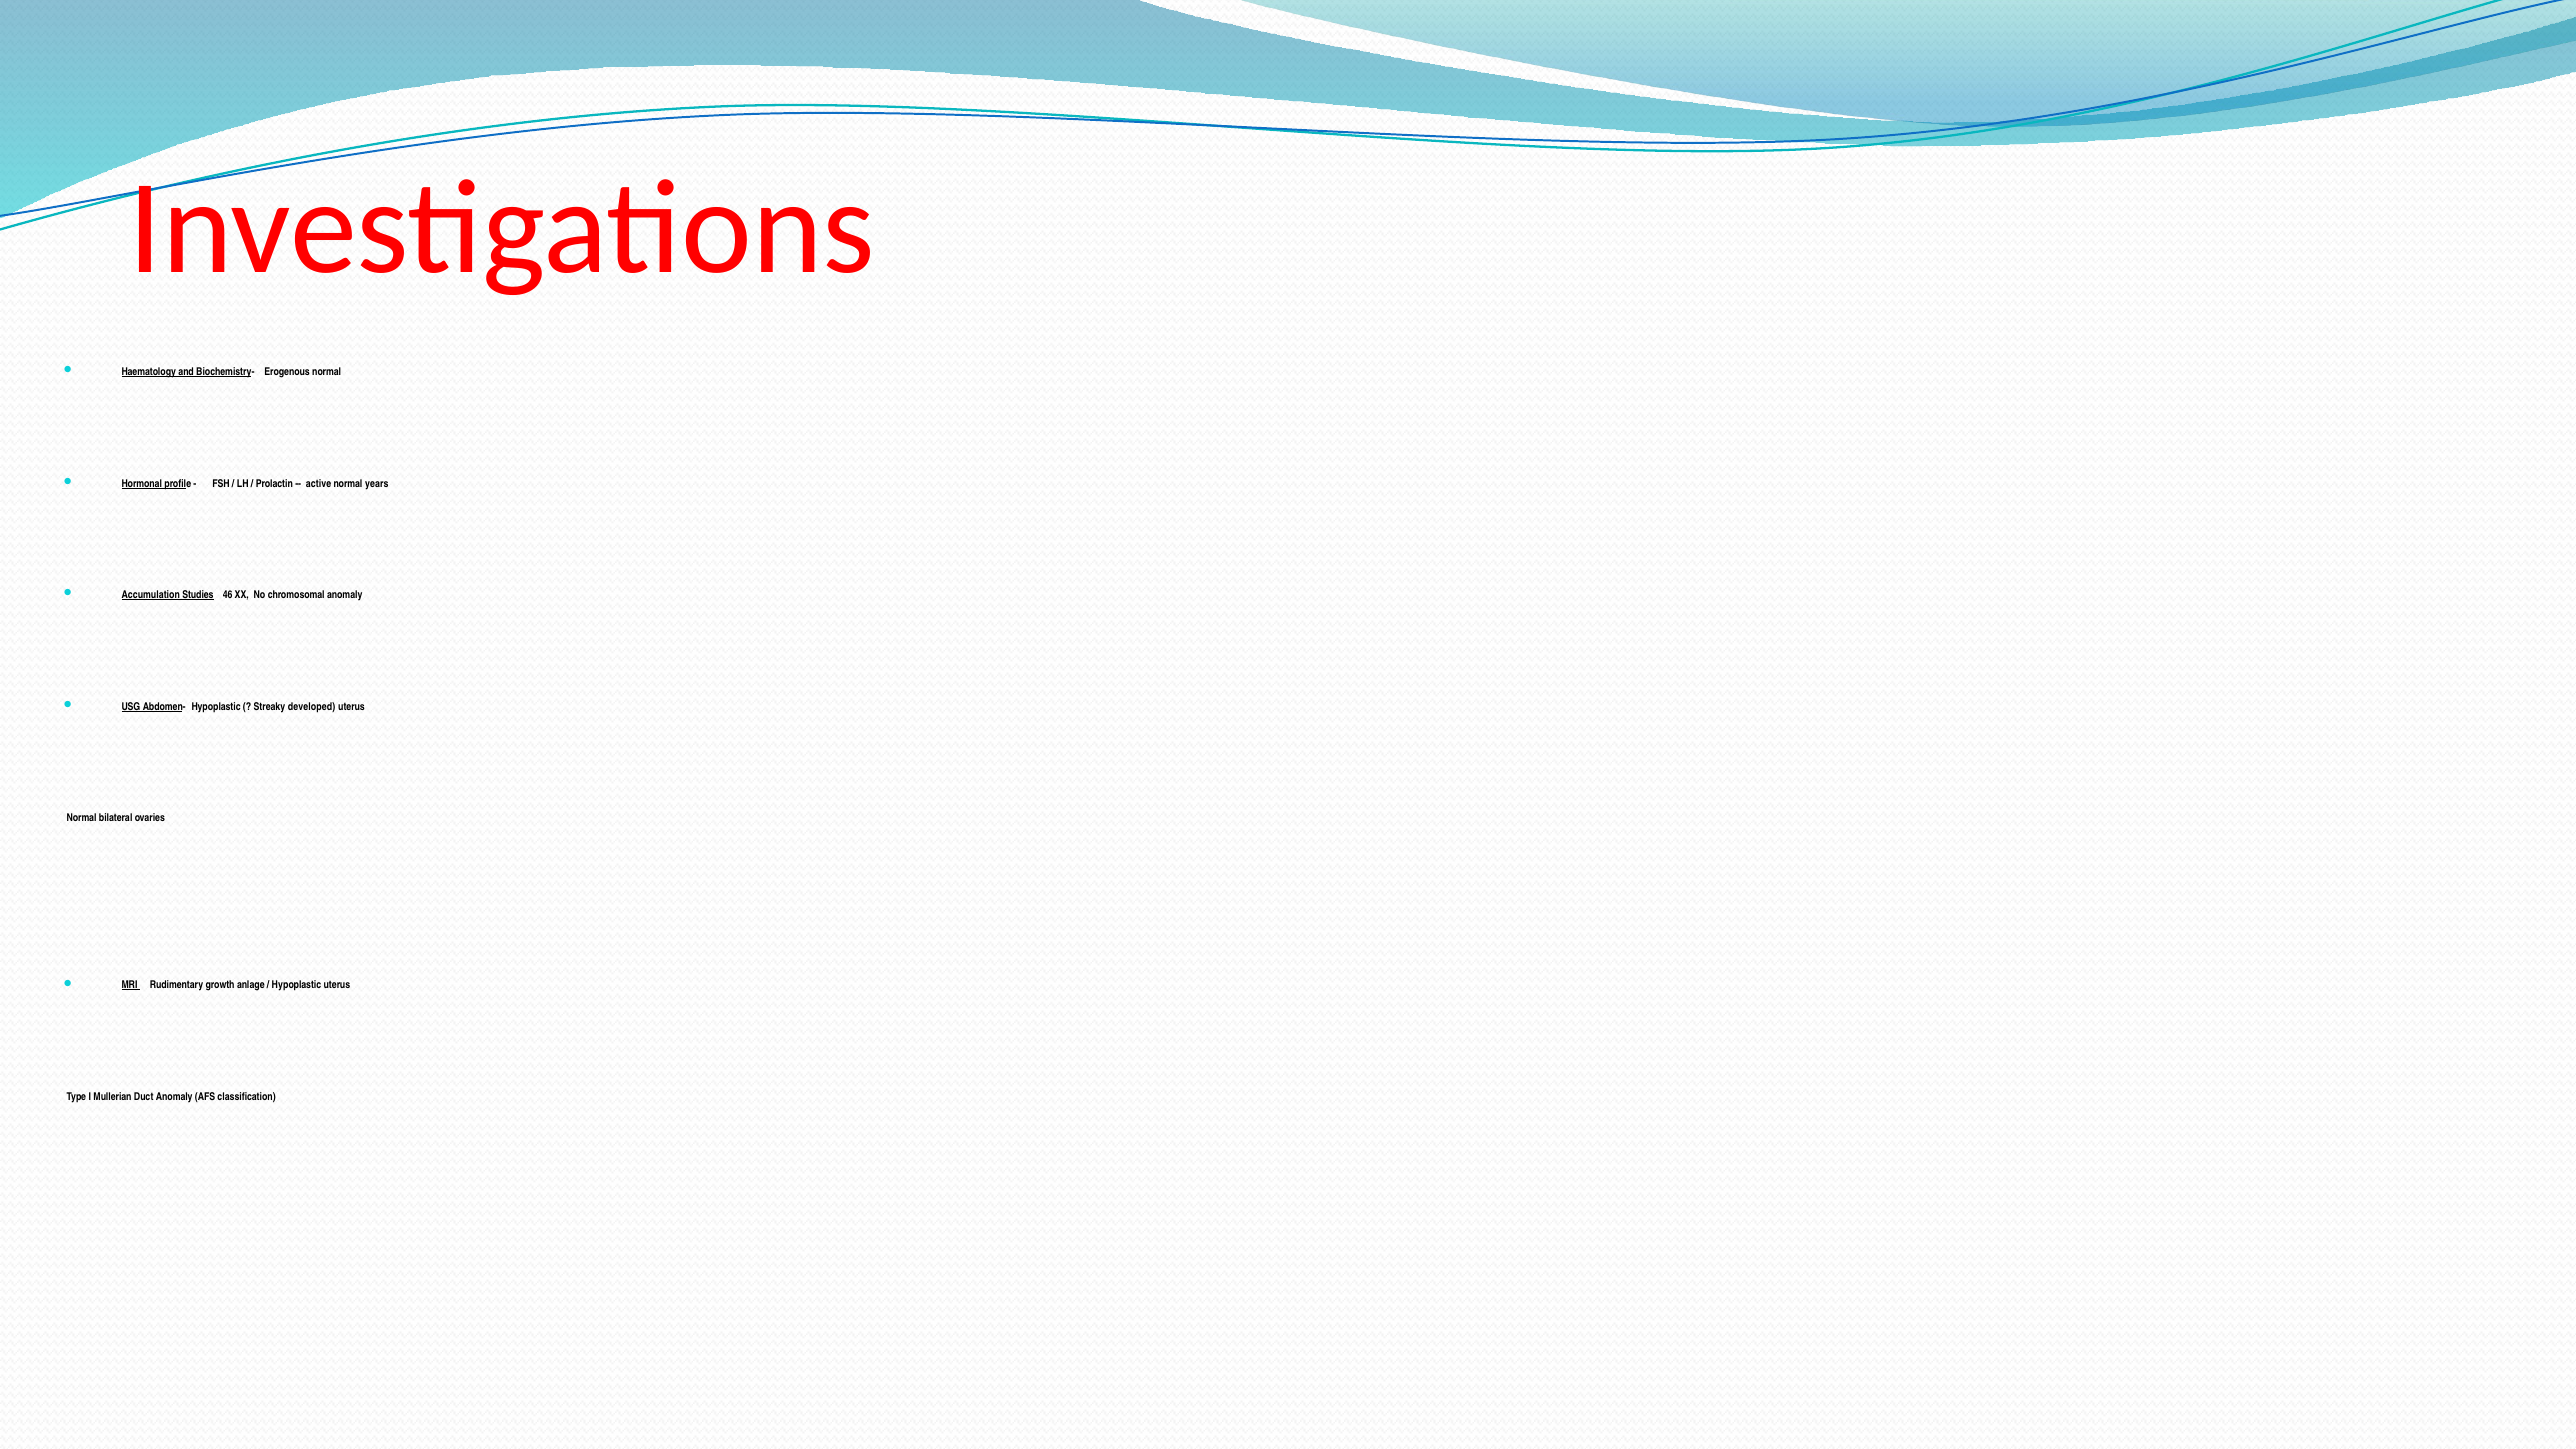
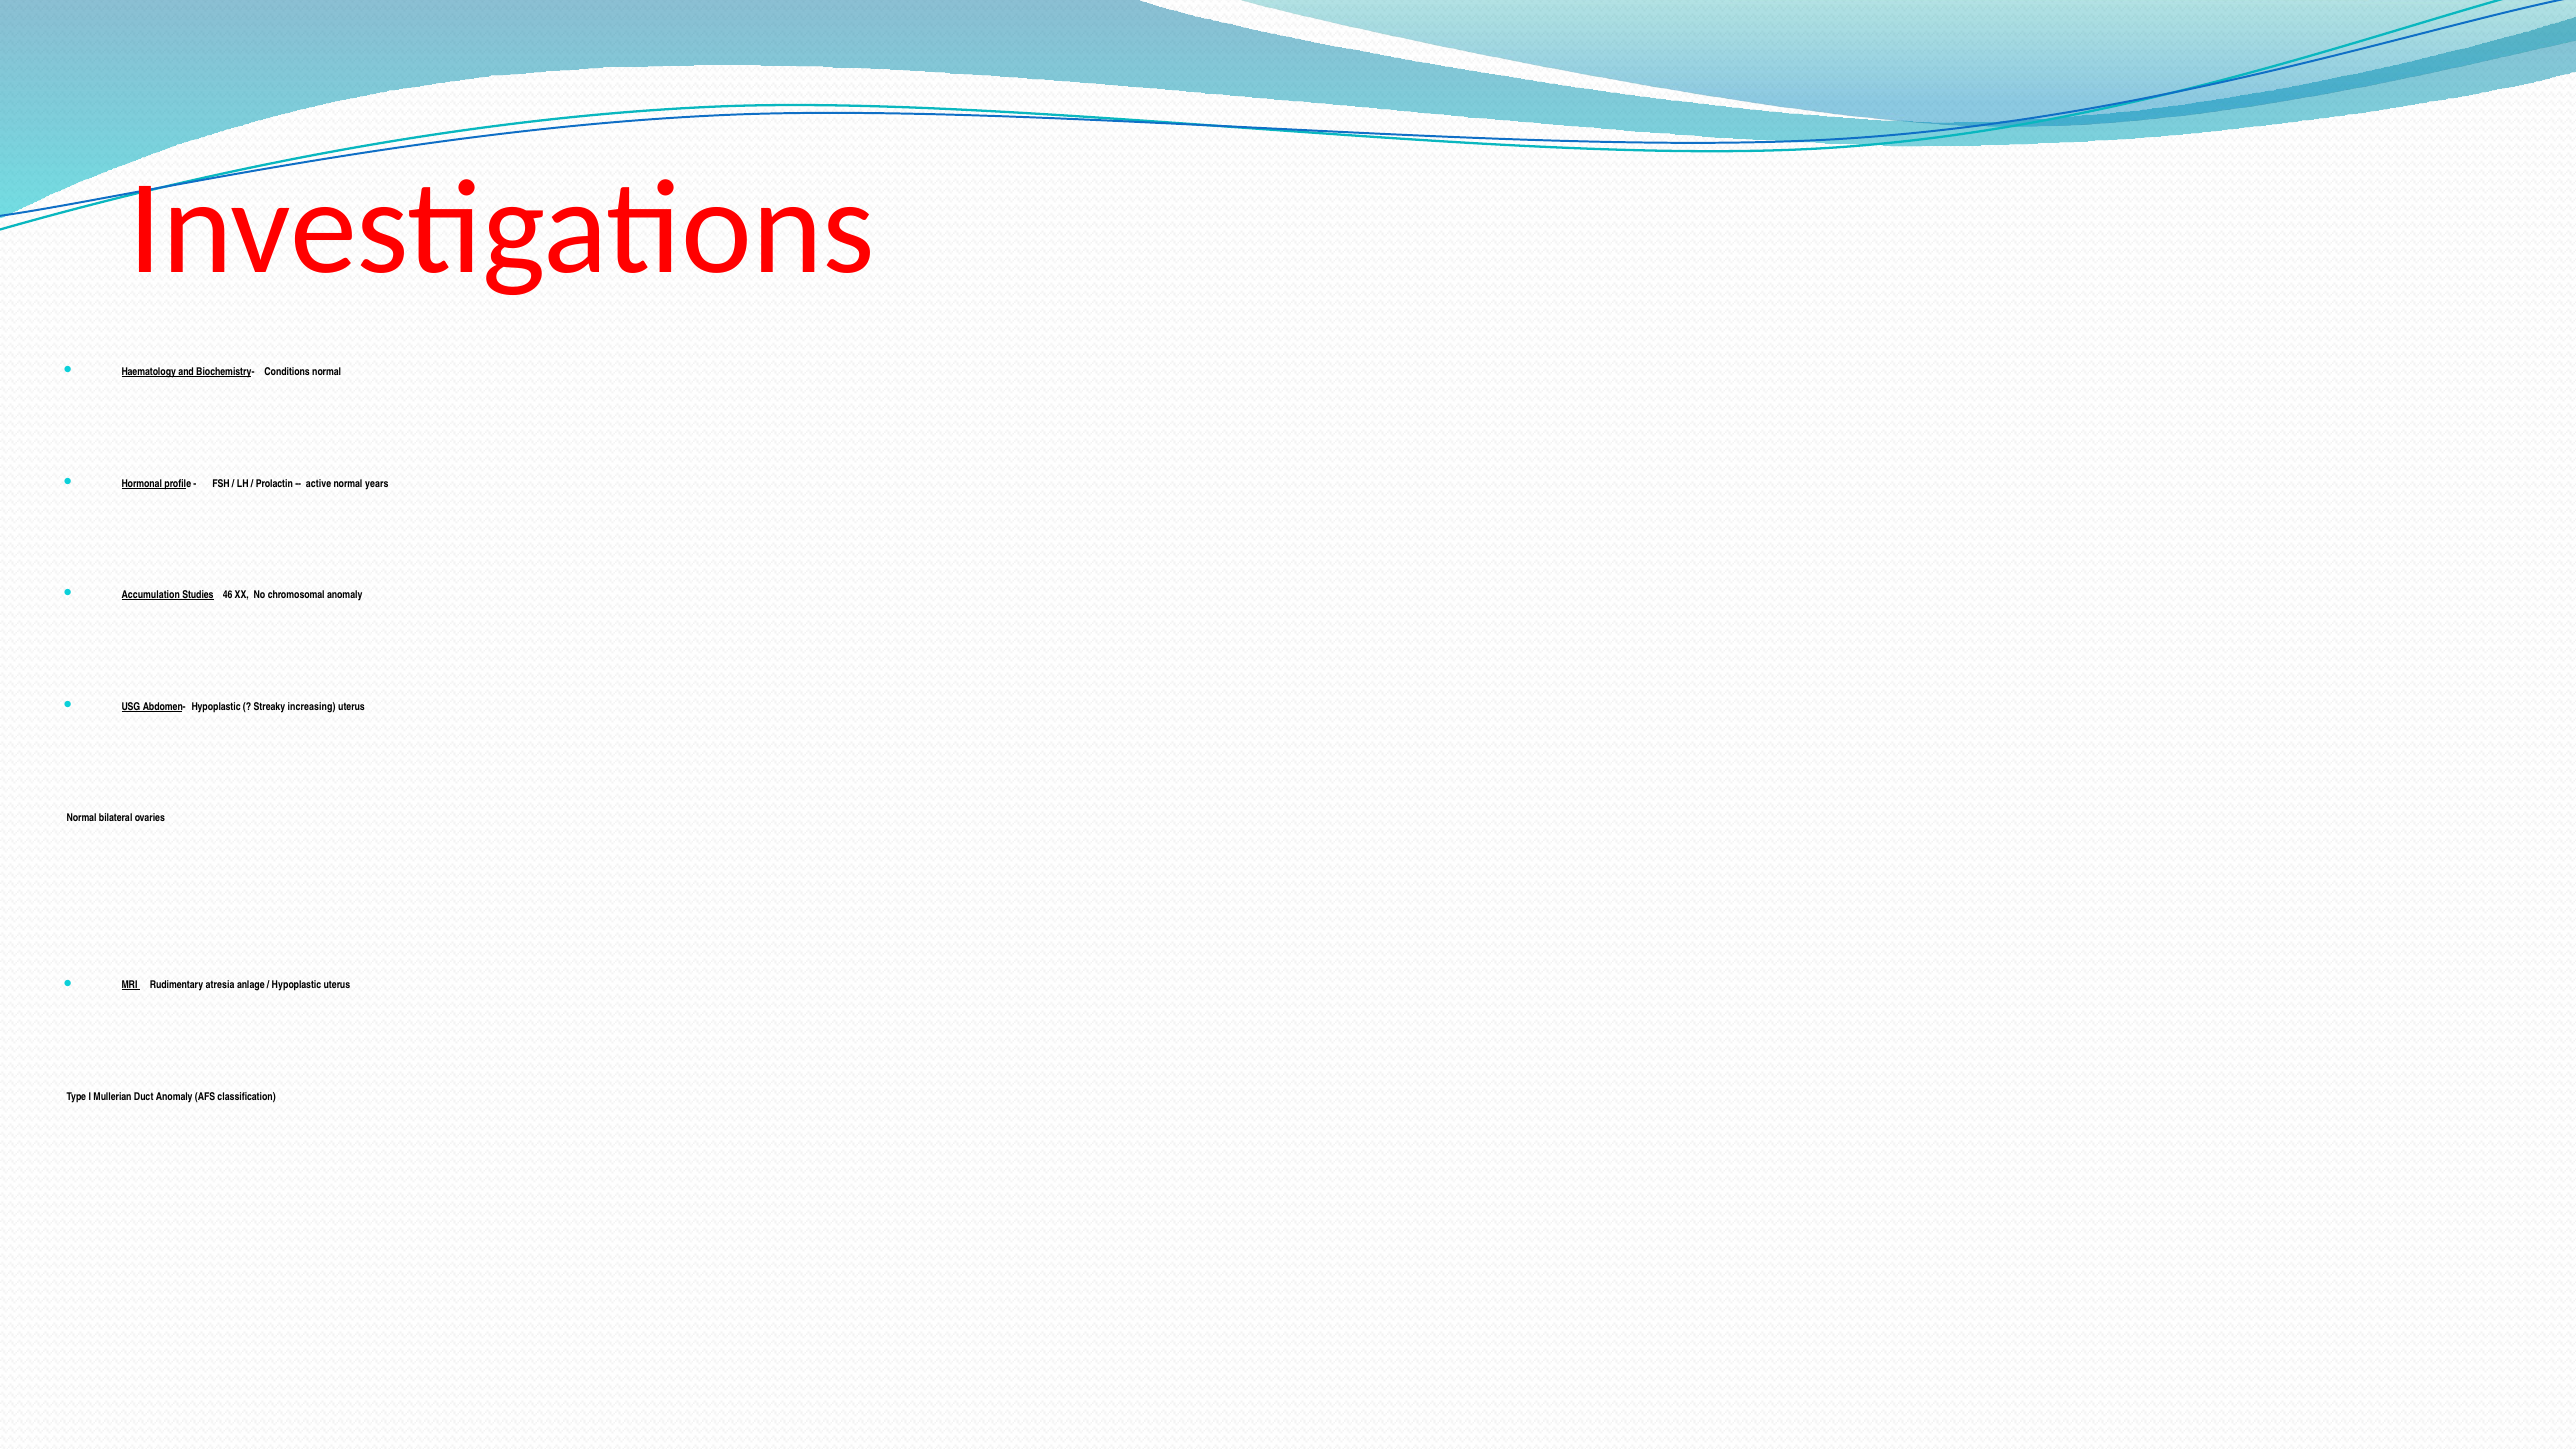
Erogenous: Erogenous -> Conditions
developed: developed -> increasing
growth: growth -> atresia
